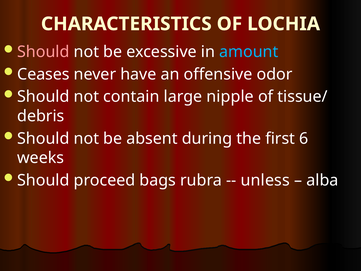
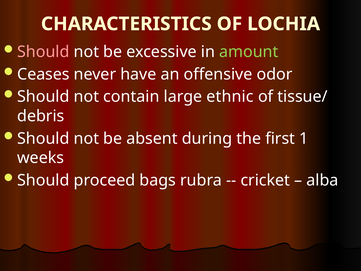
amount colour: light blue -> light green
nipple: nipple -> ethnic
6: 6 -> 1
unless: unless -> cricket
